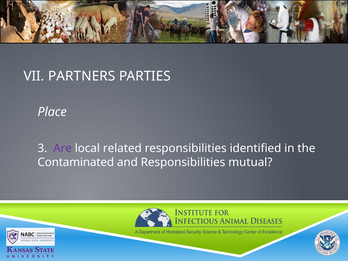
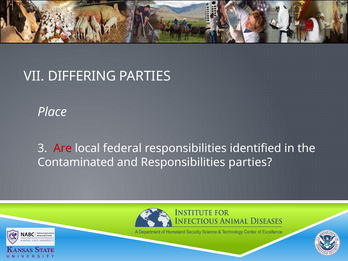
PARTNERS: PARTNERS -> DIFFERING
Are colour: purple -> red
related: related -> federal
Responsibilities mutual: mutual -> parties
